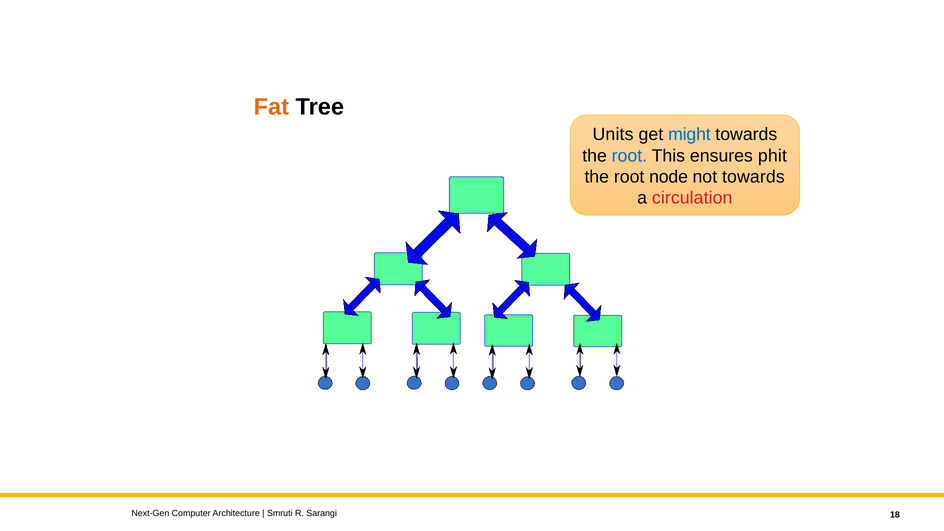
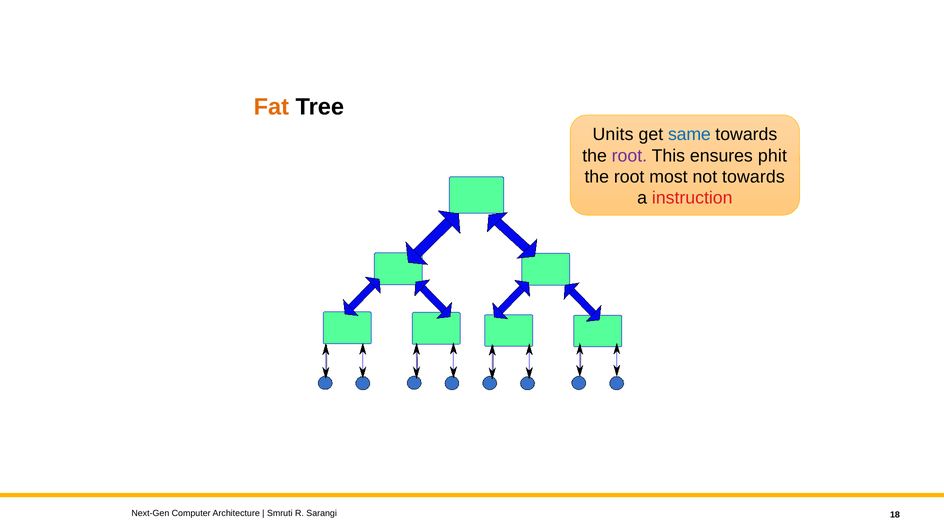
might: might -> same
root at (629, 156) colour: blue -> purple
node: node -> most
circulation: circulation -> instruction
